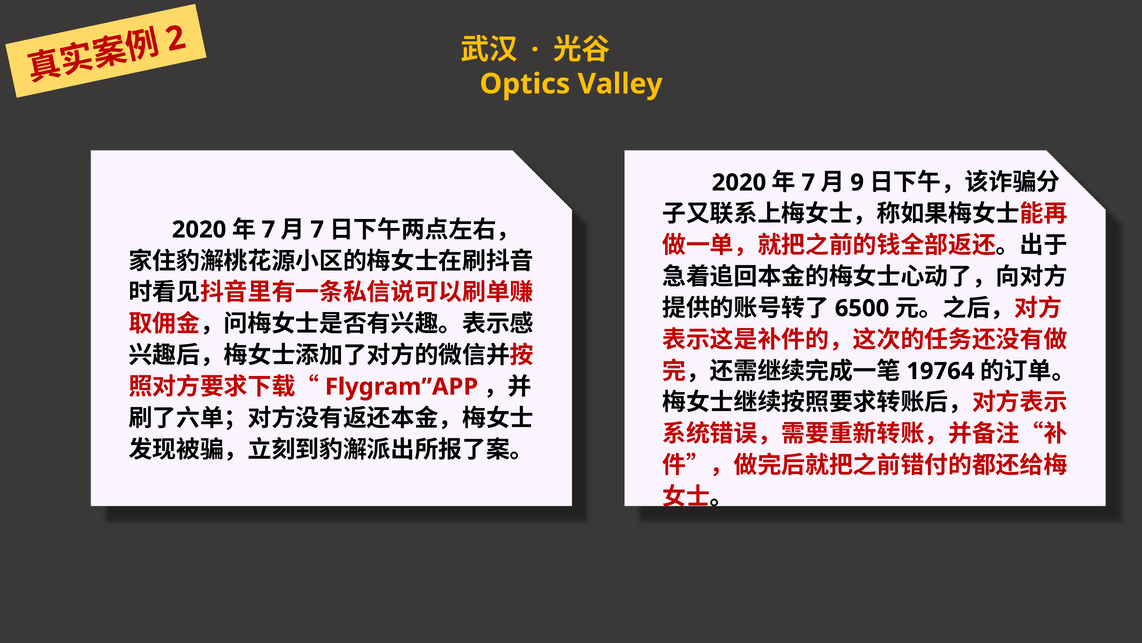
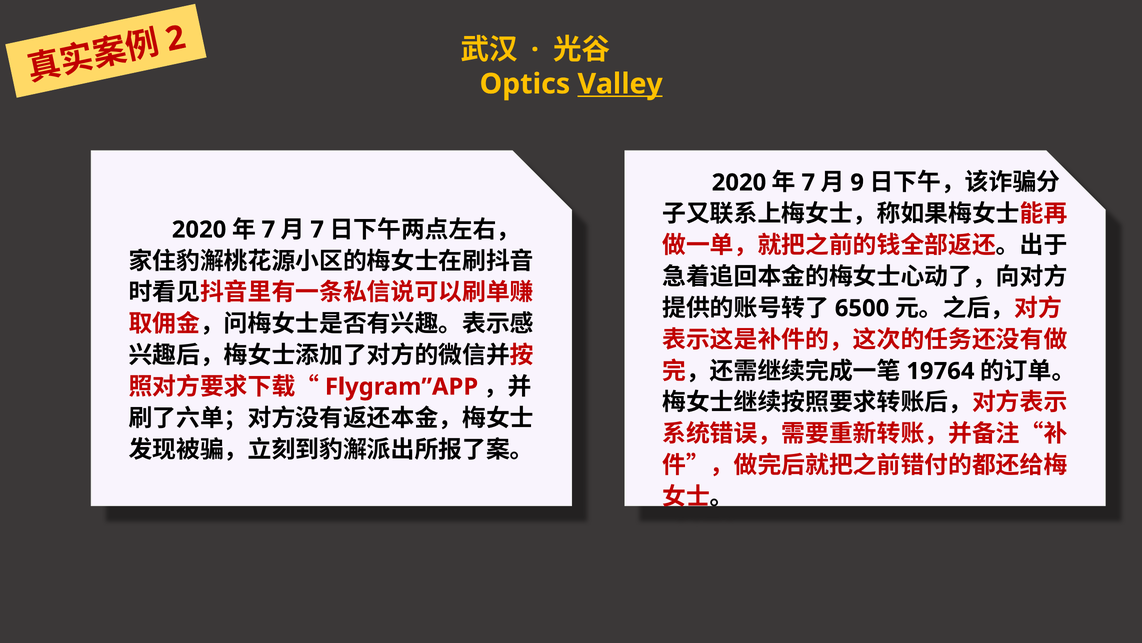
Valley underline: none -> present
